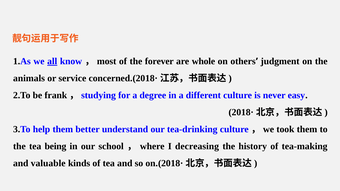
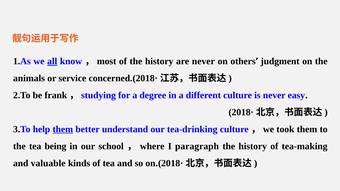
of the forever: forever -> history
are whole: whole -> never
them at (63, 129) underline: none -> present
decreasing: decreasing -> paragraph
